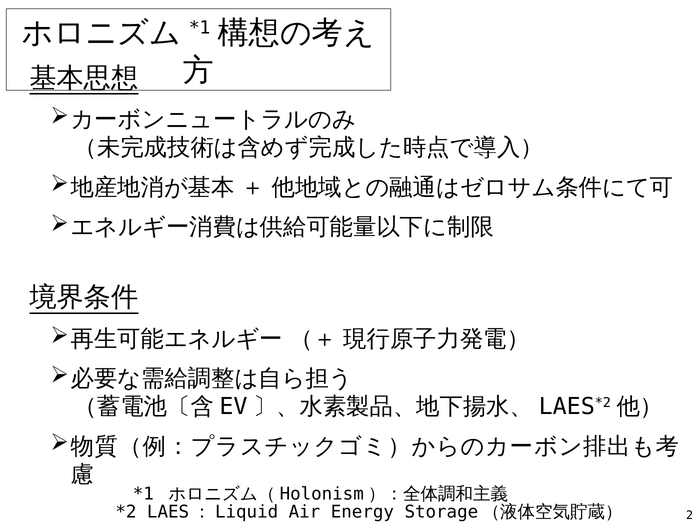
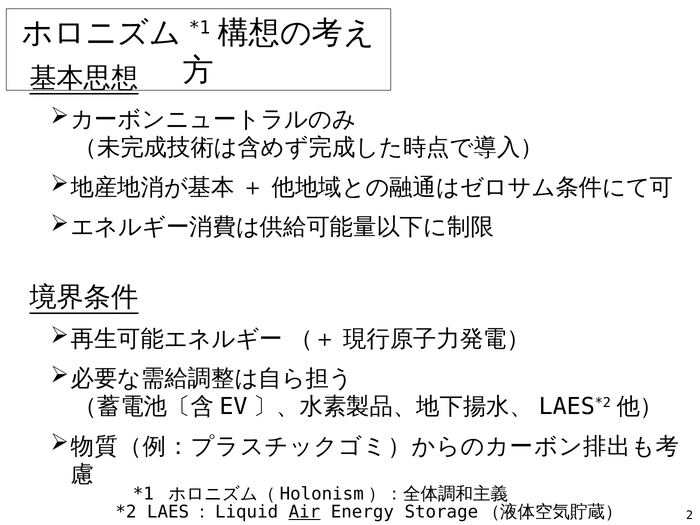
Air underline: none -> present
